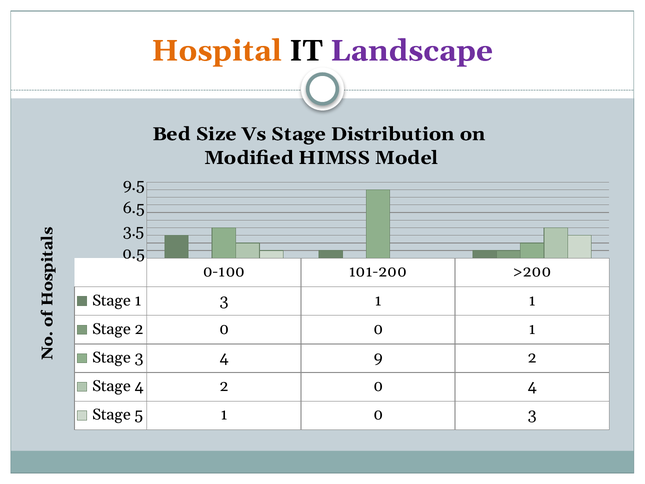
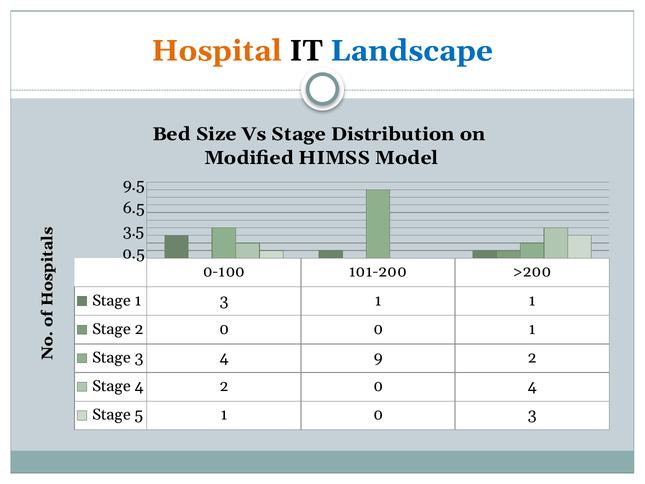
Landscape colour: purple -> blue
